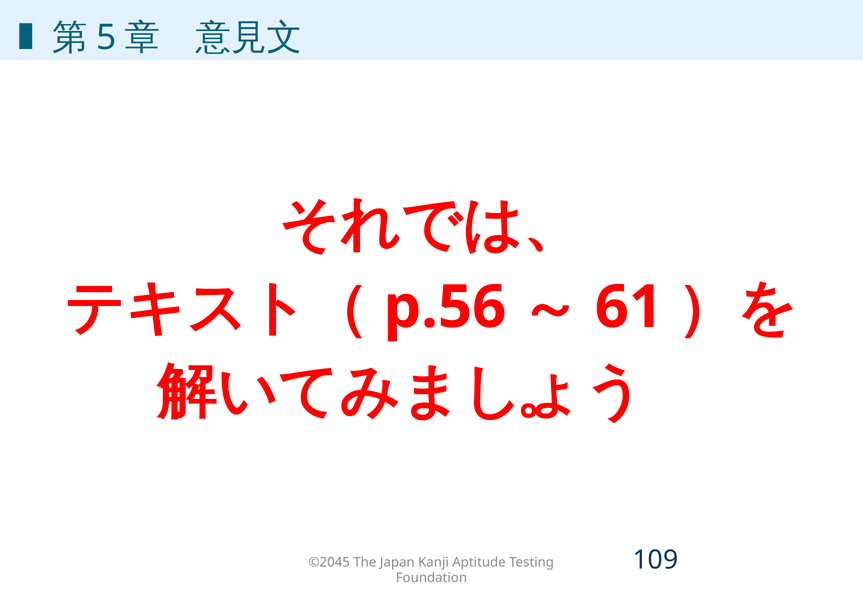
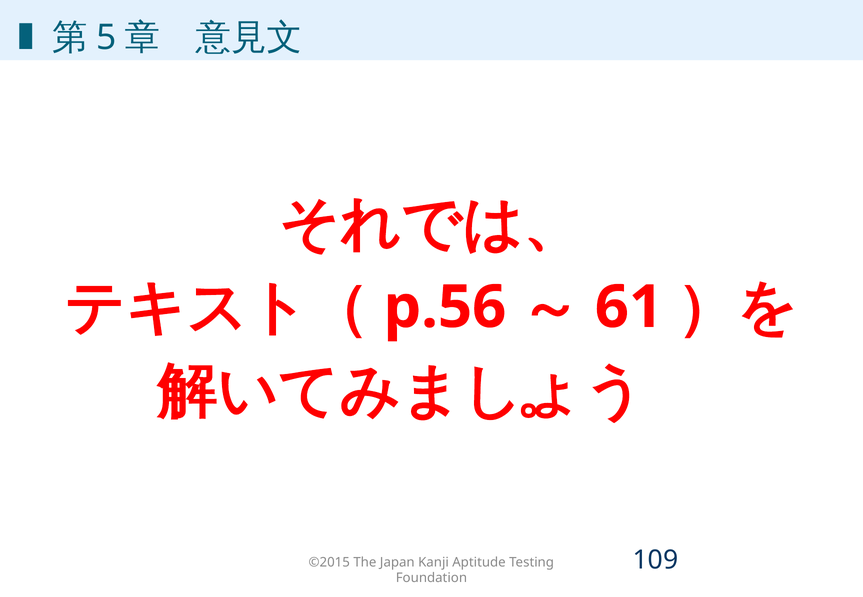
©2045: ©2045 -> ©2015
